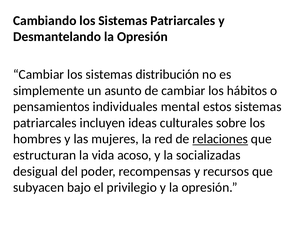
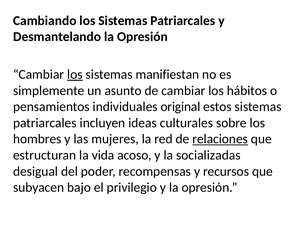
los at (75, 74) underline: none -> present
distribución: distribución -> manifiestan
mental: mental -> original
